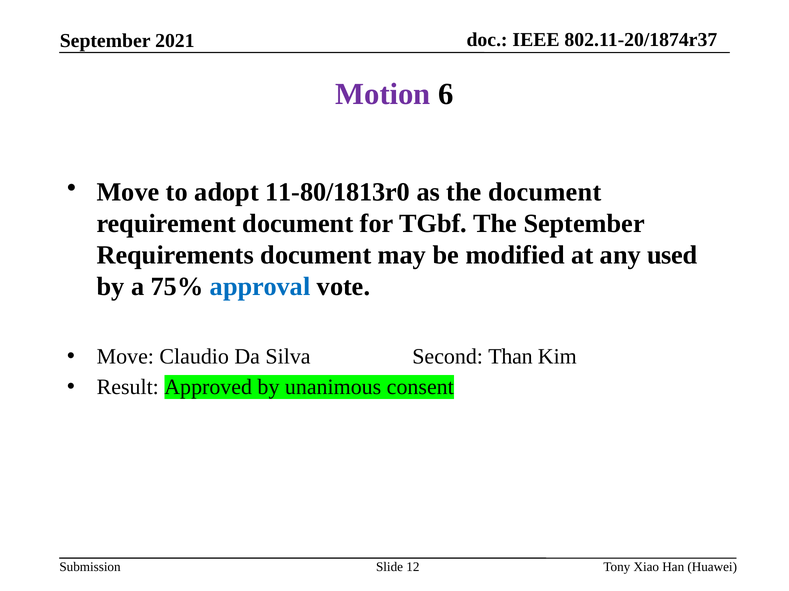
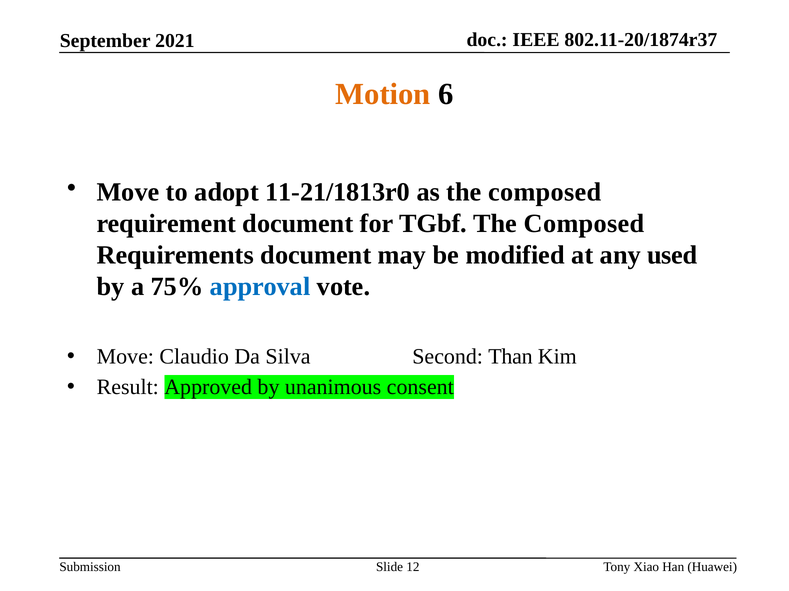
Motion colour: purple -> orange
11-80/1813r0: 11-80/1813r0 -> 11-21/1813r0
as the document: document -> composed
TGbf The September: September -> Composed
